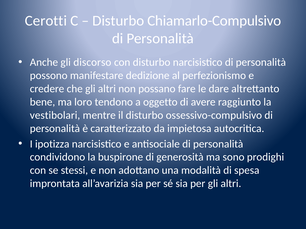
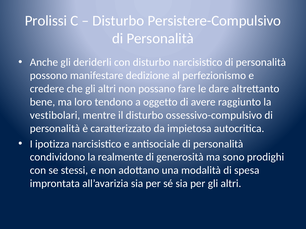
Cerotti: Cerotti -> Prolissi
Chiamarlo-Compulsivo: Chiamarlo-Compulsivo -> Persistere-Compulsivo
discorso: discorso -> deriderli
buspirone: buspirone -> realmente
